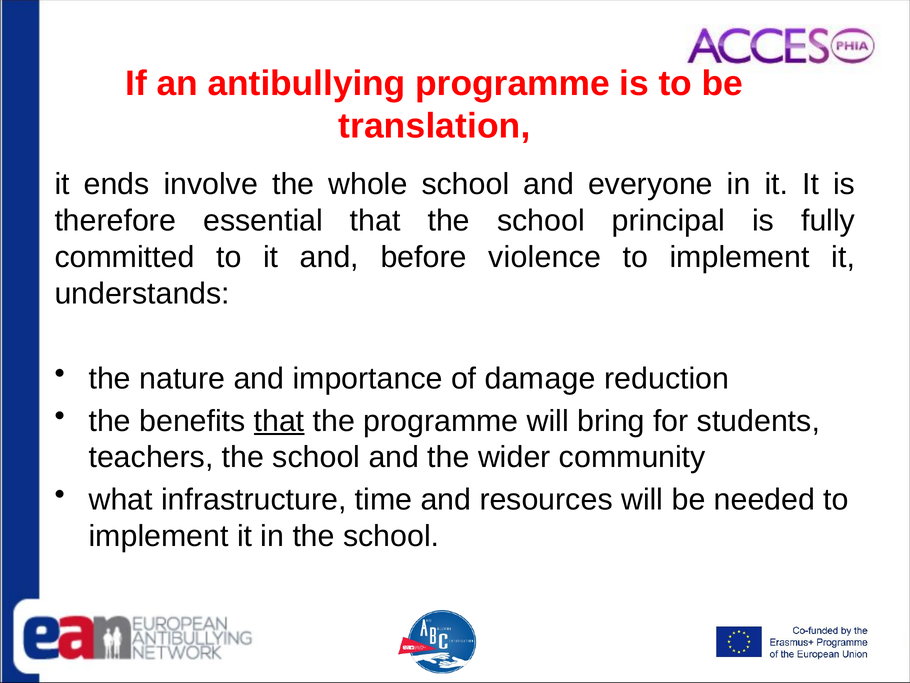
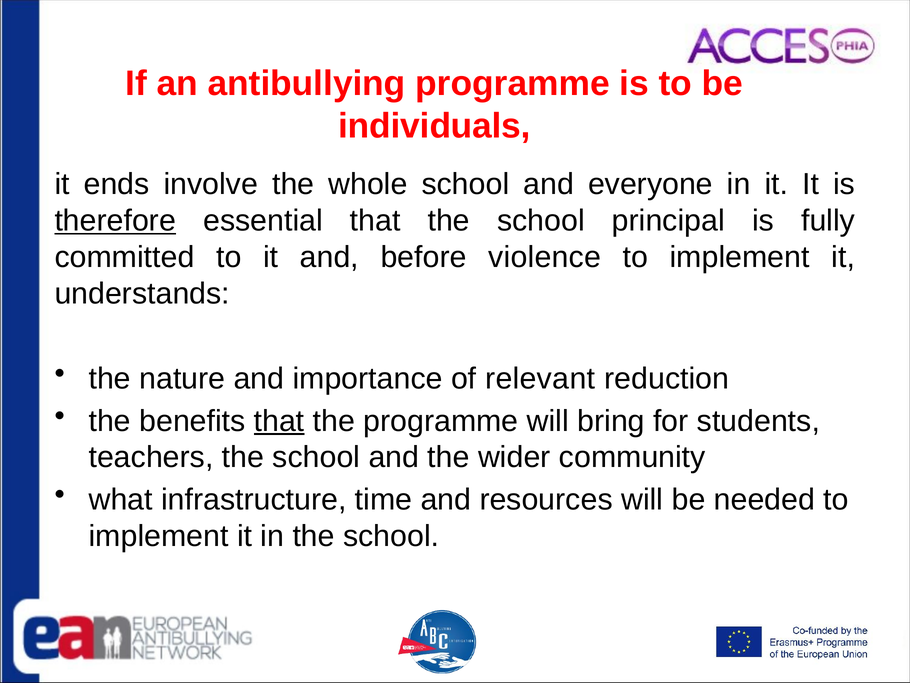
translation: translation -> individuals
therefore underline: none -> present
damage: damage -> relevant
